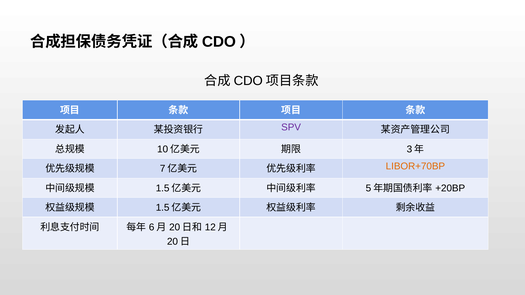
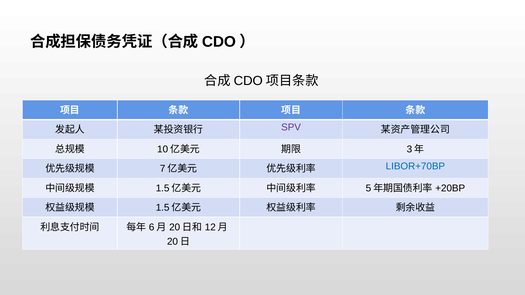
LIBOR+70BP colour: orange -> blue
